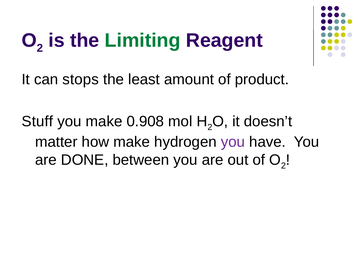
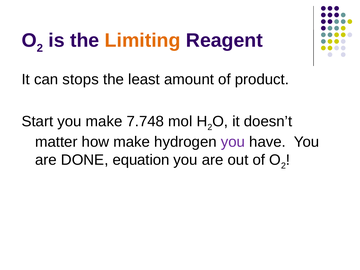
Limiting colour: green -> orange
Stuff: Stuff -> Start
0.908: 0.908 -> 7.748
between: between -> equation
